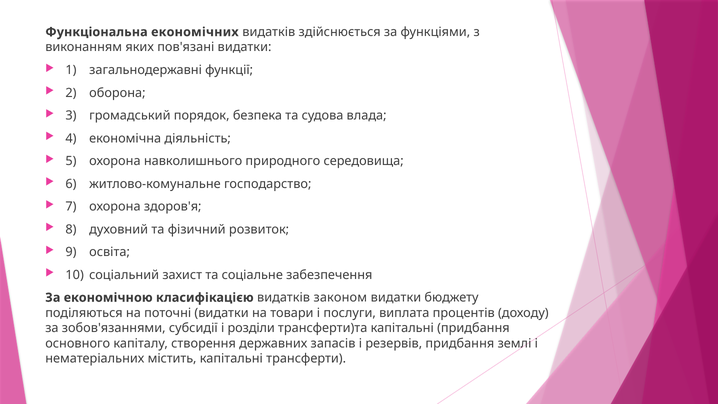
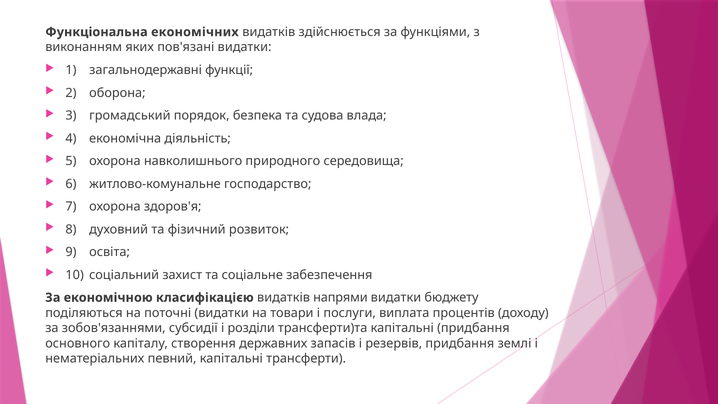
законом: законом -> напрями
містить: містить -> певний
